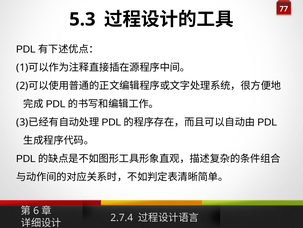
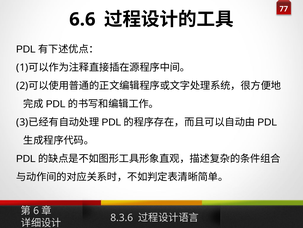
5.3: 5.3 -> 6.6
2.7.4: 2.7.4 -> 8.3.6
